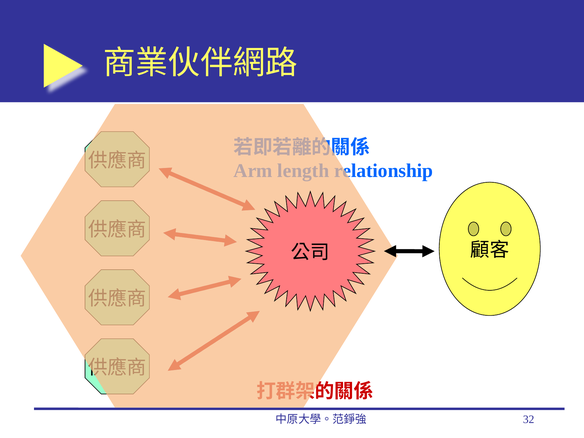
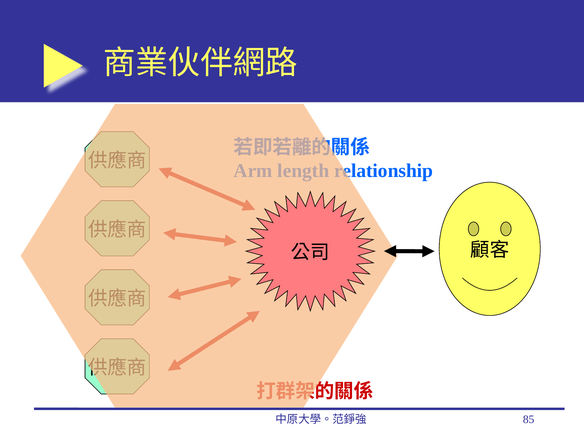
32: 32 -> 85
